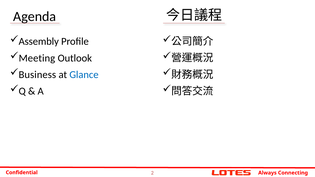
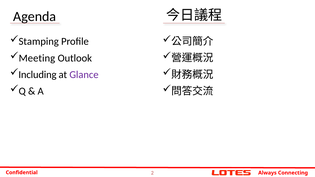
Assembly: Assembly -> Stamping
Business: Business -> Including
Glance colour: blue -> purple
